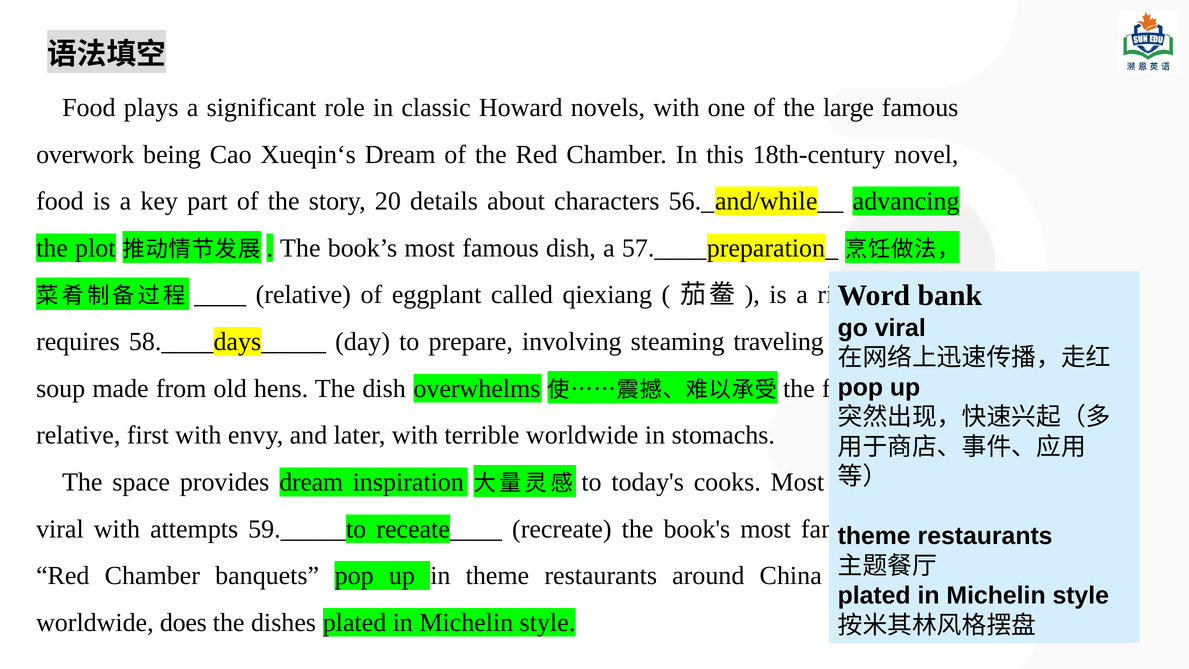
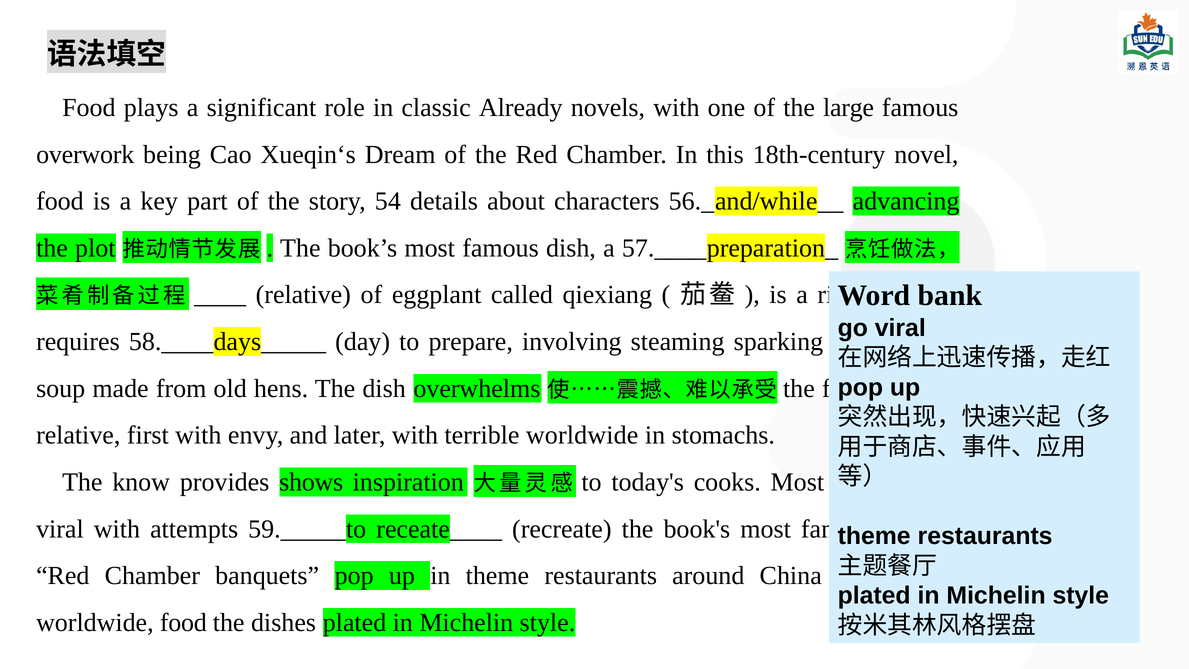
Howard: Howard -> Already
20: 20 -> 54
traveling: traveling -> sparking
space: space -> know
provides dream: dream -> shows
worldwide does: does -> food
